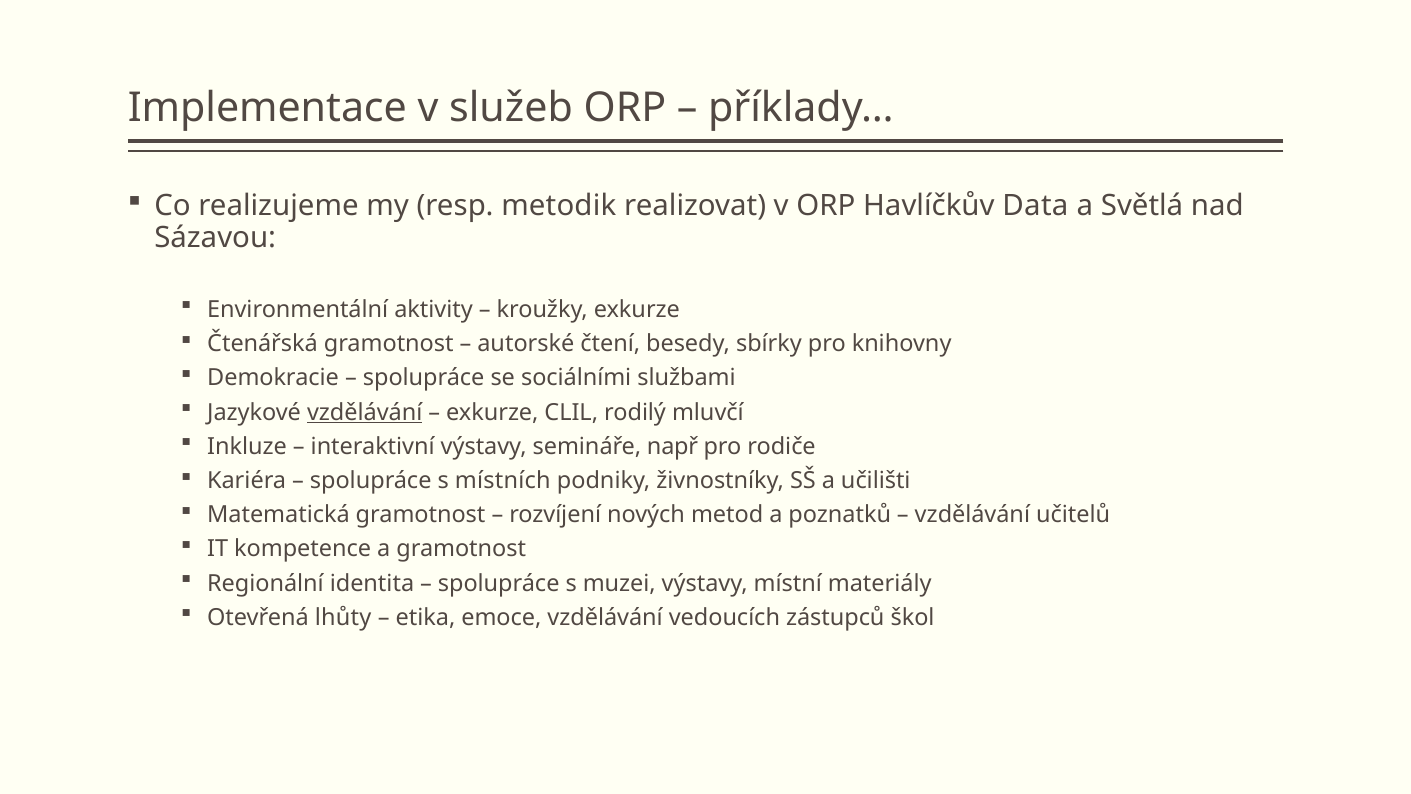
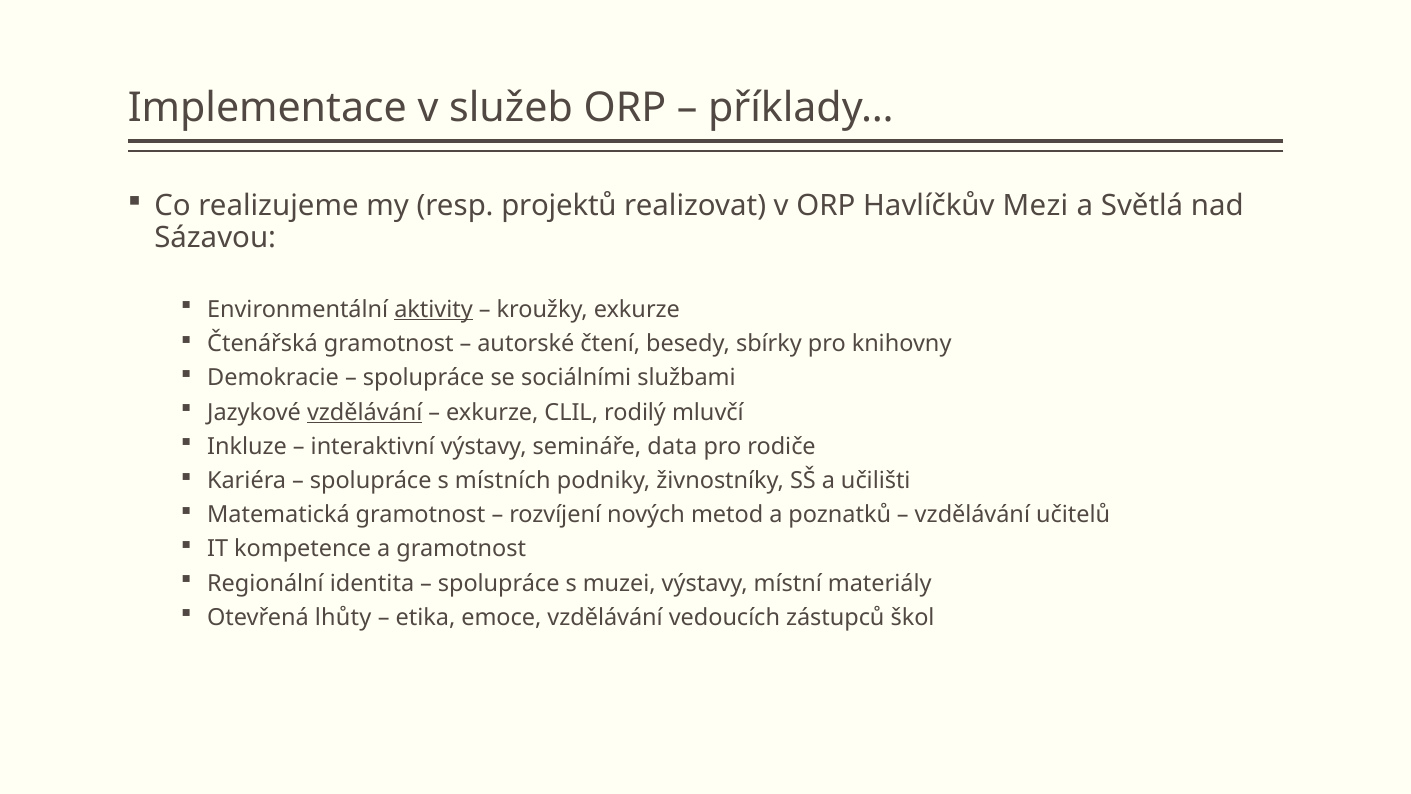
metodik: metodik -> projektů
Data: Data -> Mezi
aktivity underline: none -> present
např: např -> data
